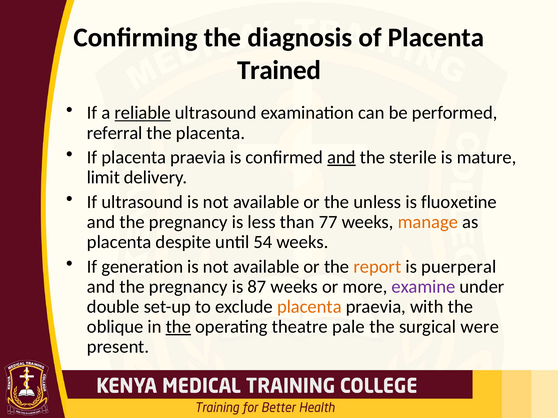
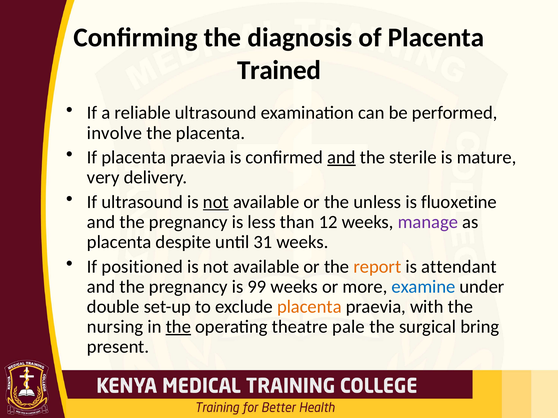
reliable underline: present -> none
referral: referral -> involve
limit: limit -> very
not at (216, 202) underline: none -> present
77: 77 -> 12
manage colour: orange -> purple
54: 54 -> 31
generation: generation -> positioned
puerperal: puerperal -> attendant
87: 87 -> 99
examine colour: purple -> blue
oblique: oblique -> nursing
were: were -> bring
